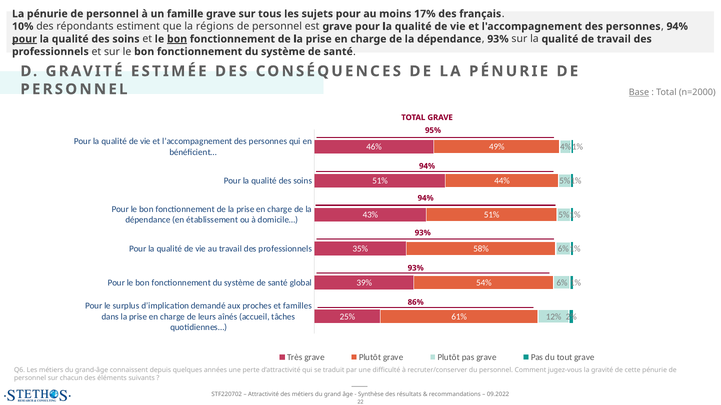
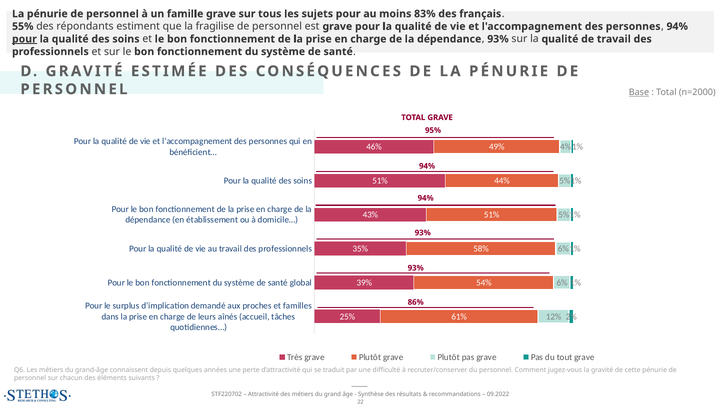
17%: 17% -> 83%
10%: 10% -> 55%
régions: régions -> fragilise
bon at (177, 39) underline: present -> none
